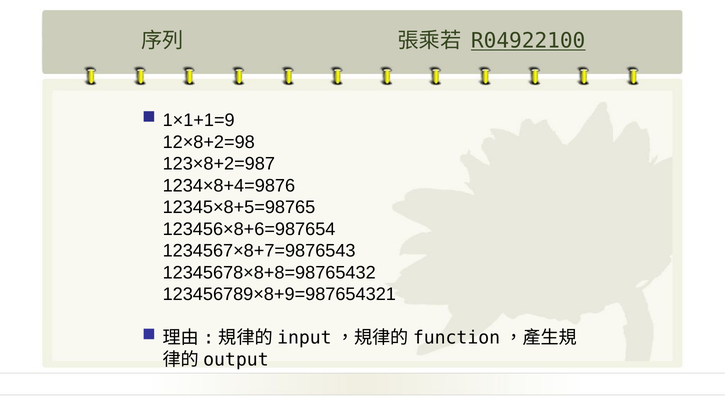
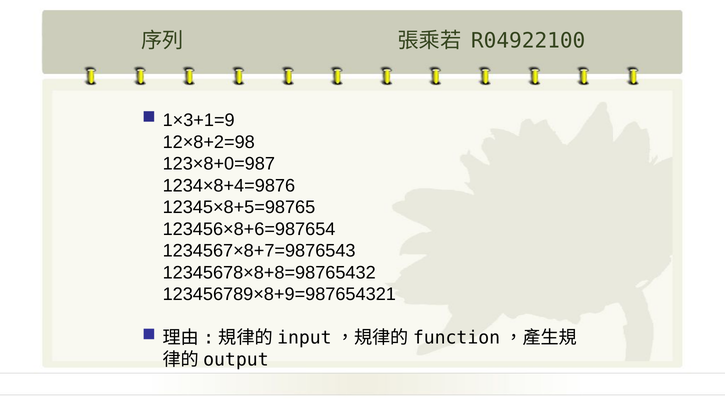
R04922100 underline: present -> none
1×1+1=9: 1×1+1=9 -> 1×3+1=9
123×8+2=987: 123×8+2=987 -> 123×8+0=987
